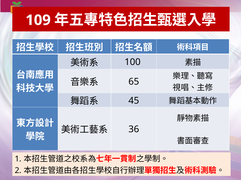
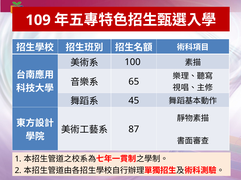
36: 36 -> 87
